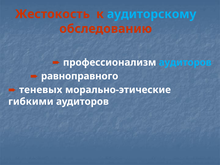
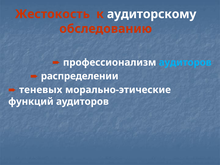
аудиторскому colour: light blue -> white
равноправного: равноправного -> распределении
гибкими: гибкими -> функций
